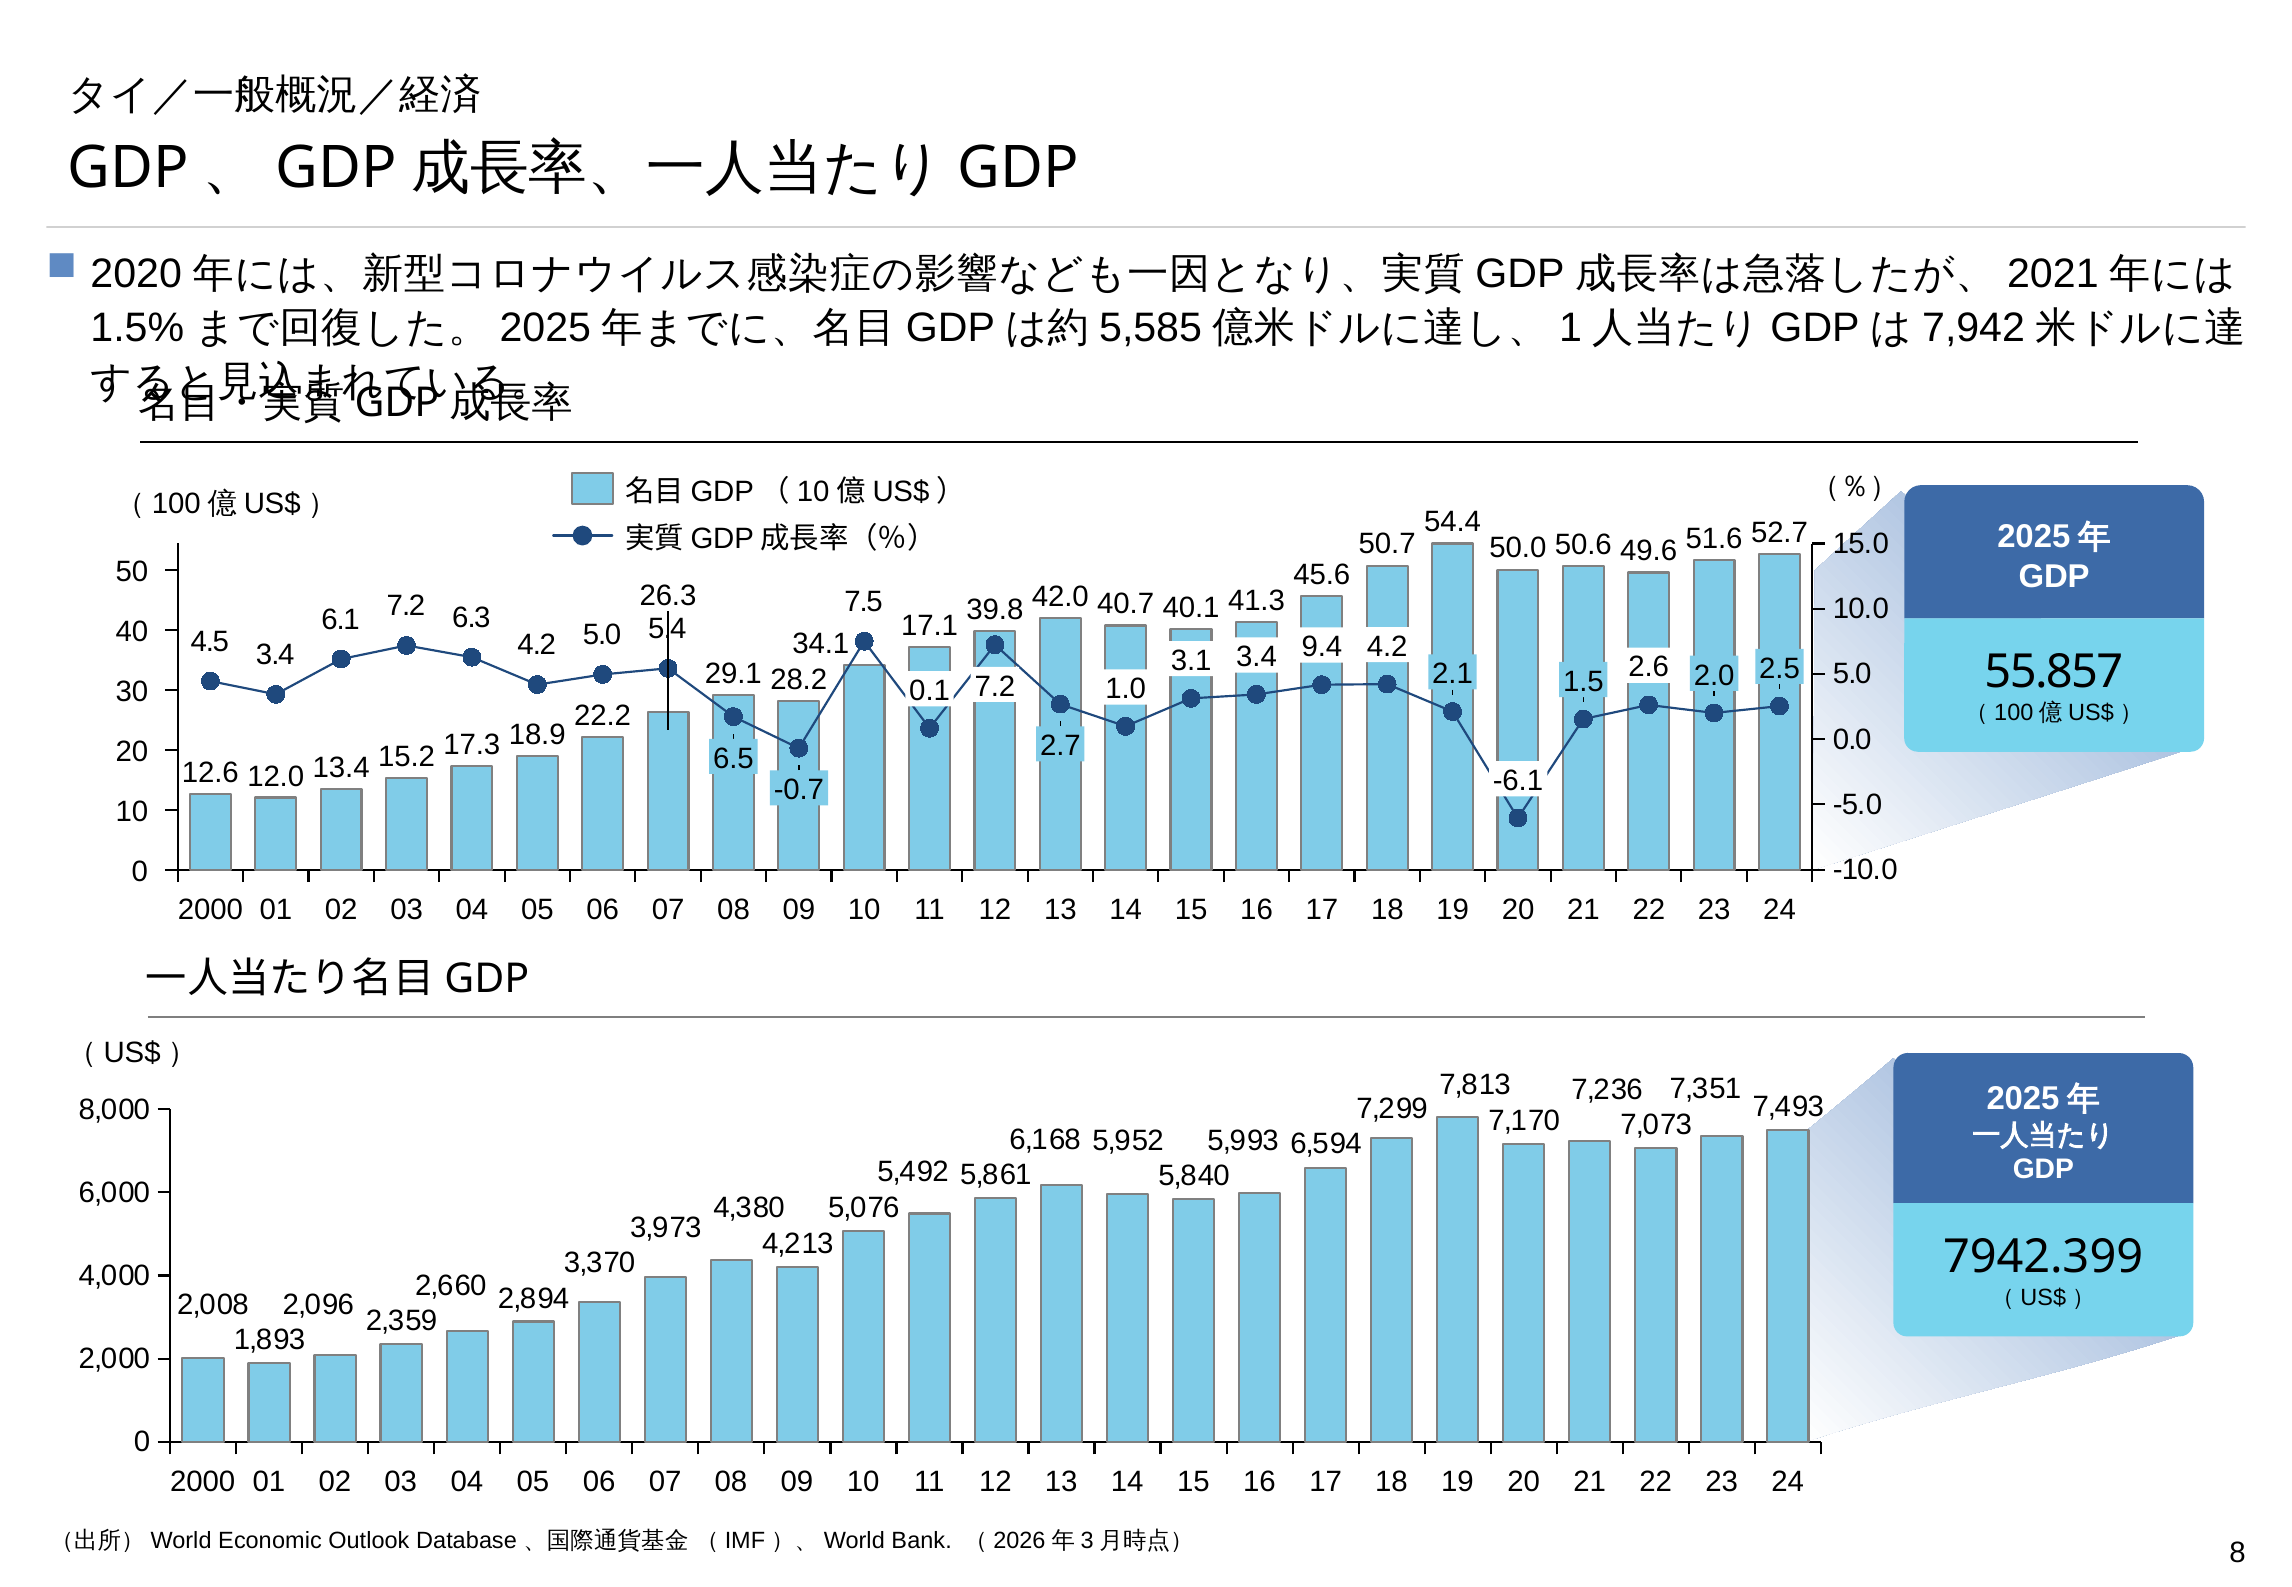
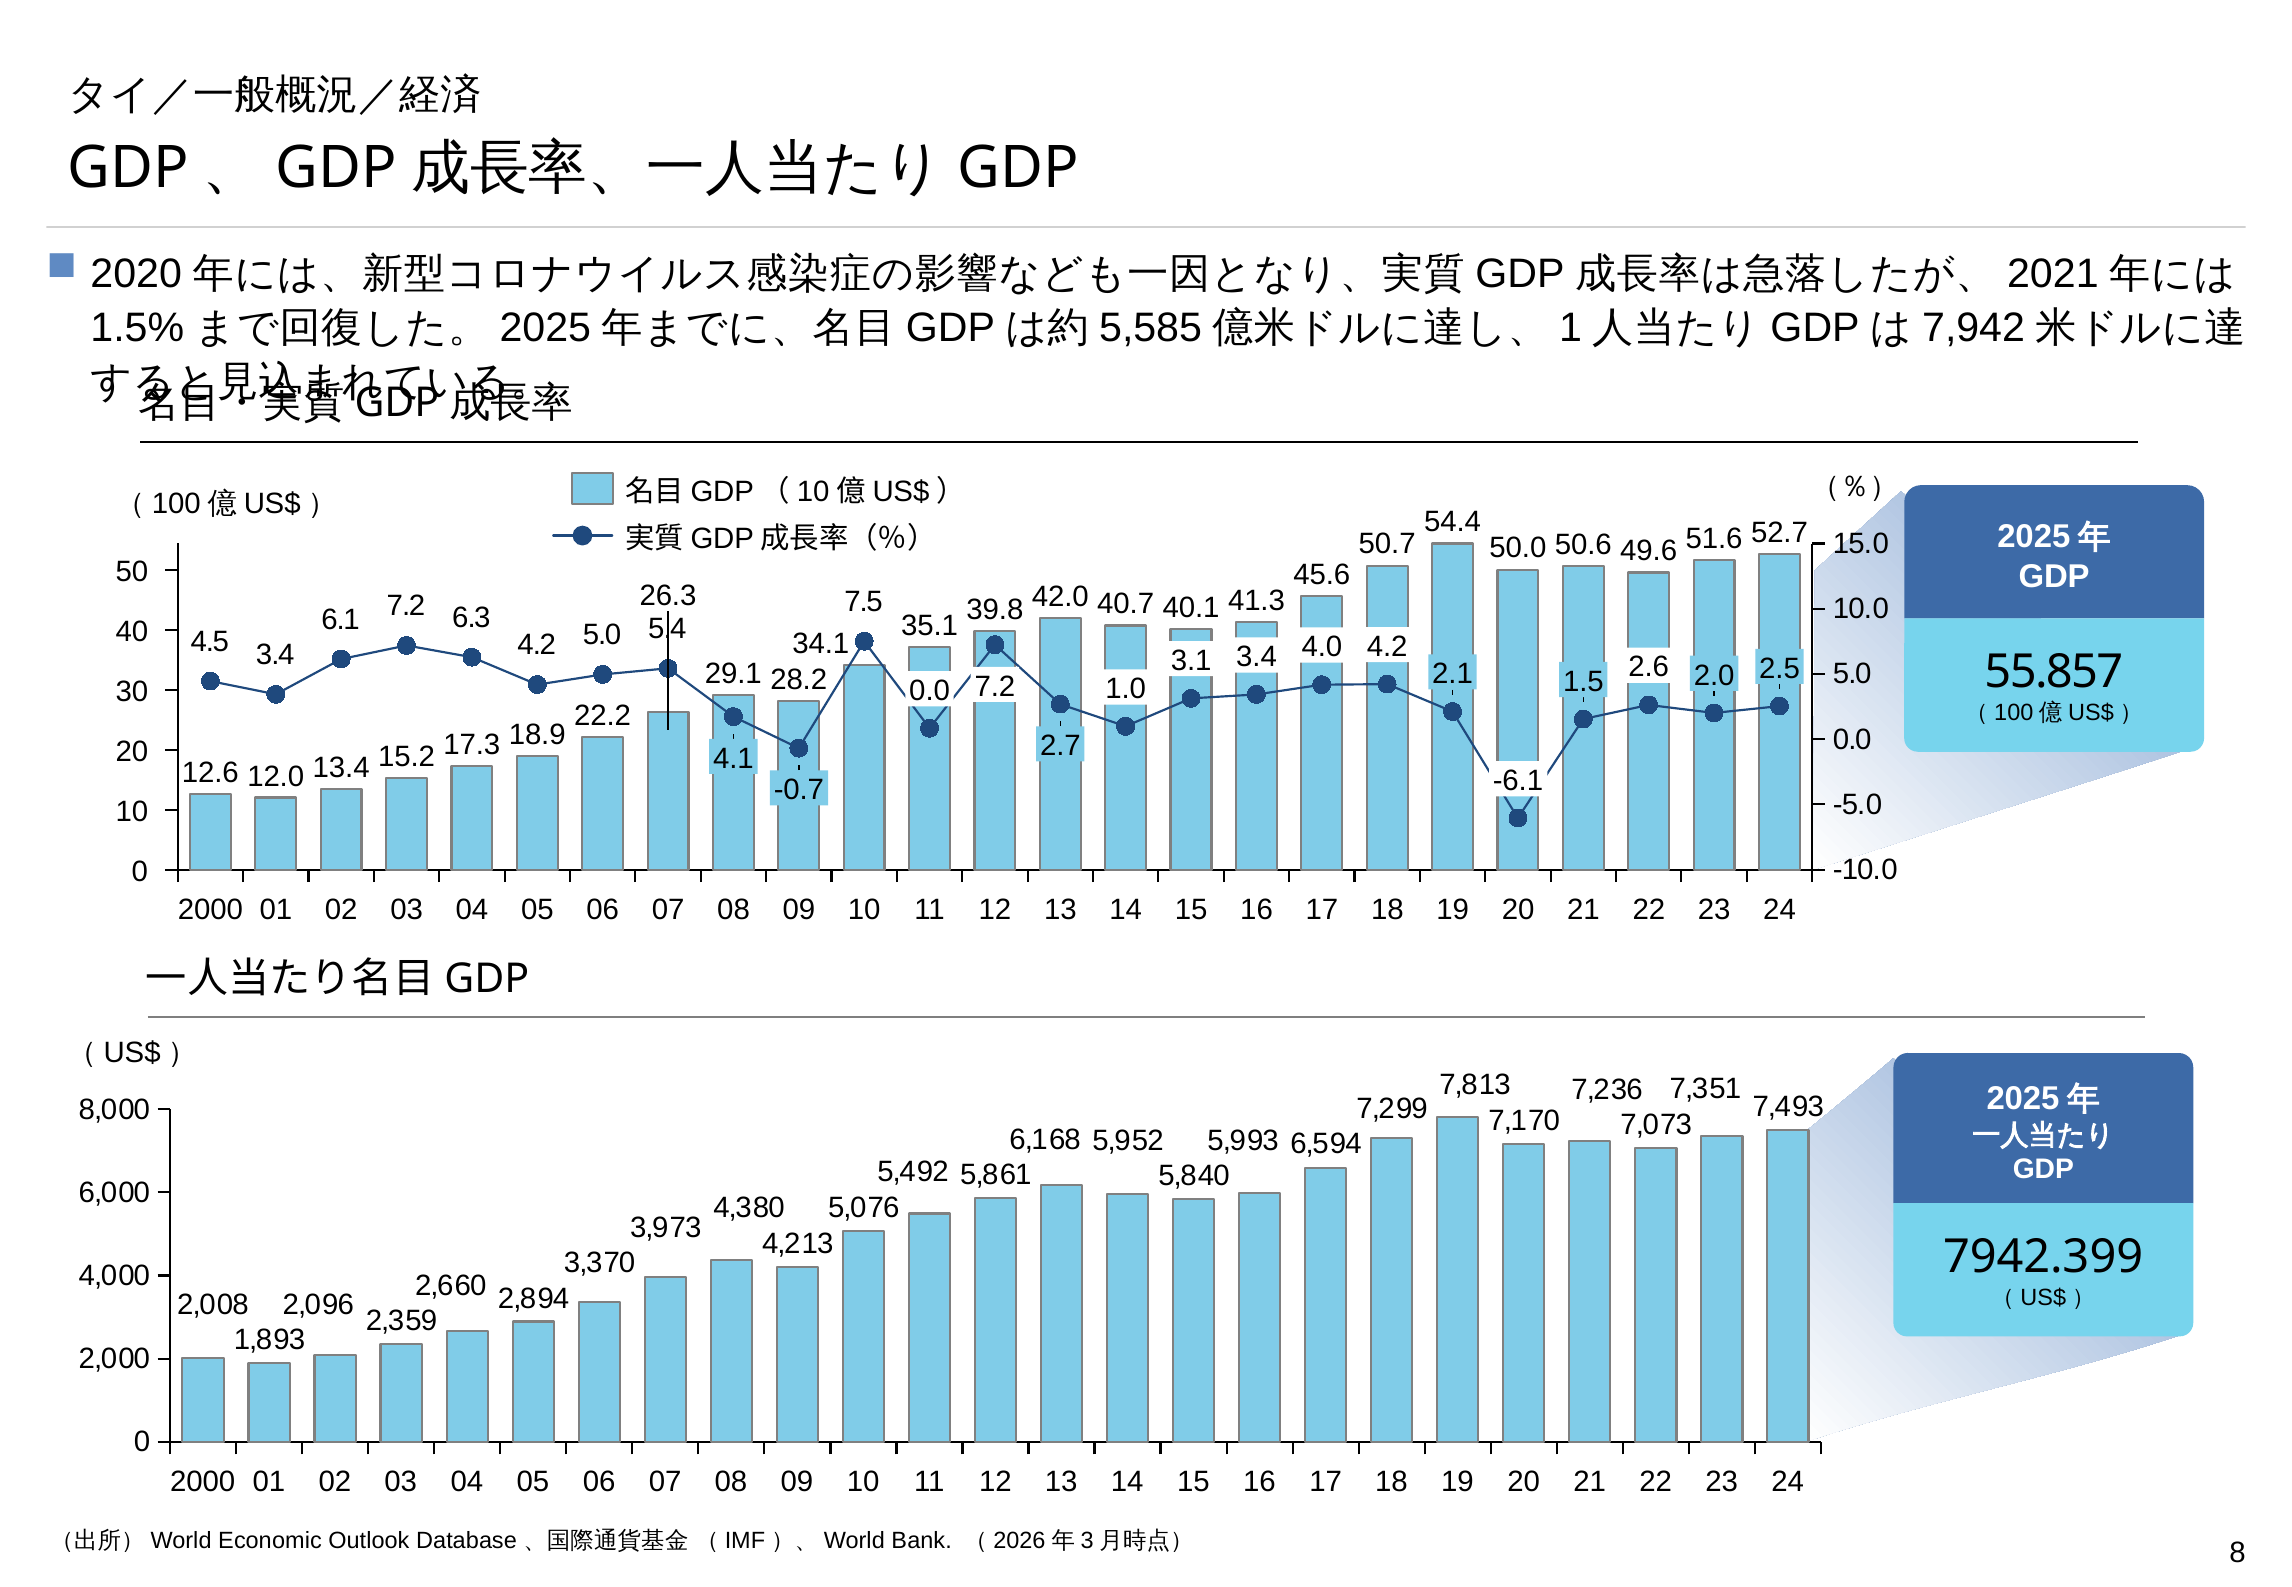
17.1: 17.1 -> 35.1
9.4: 9.4 -> 4.0
0.1 at (930, 691): 0.1 -> 0.0
6.5: 6.5 -> 4.1
